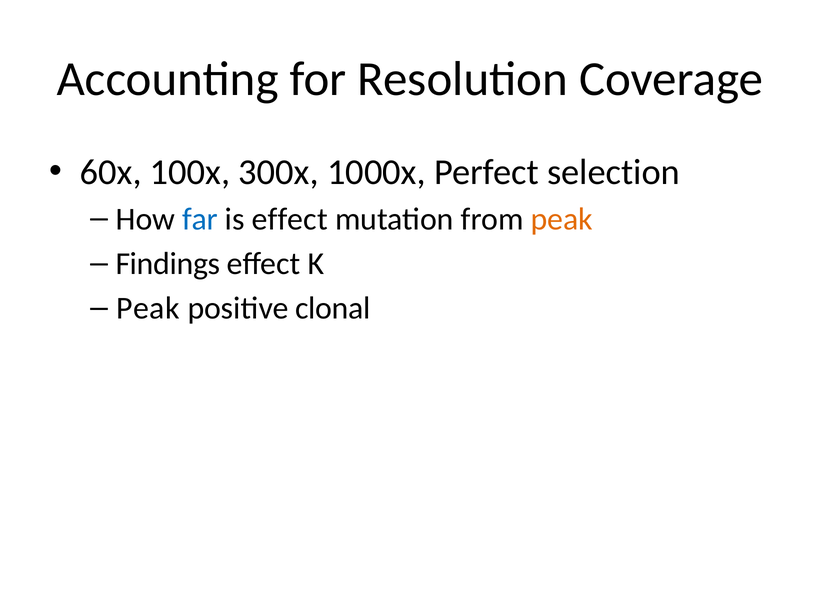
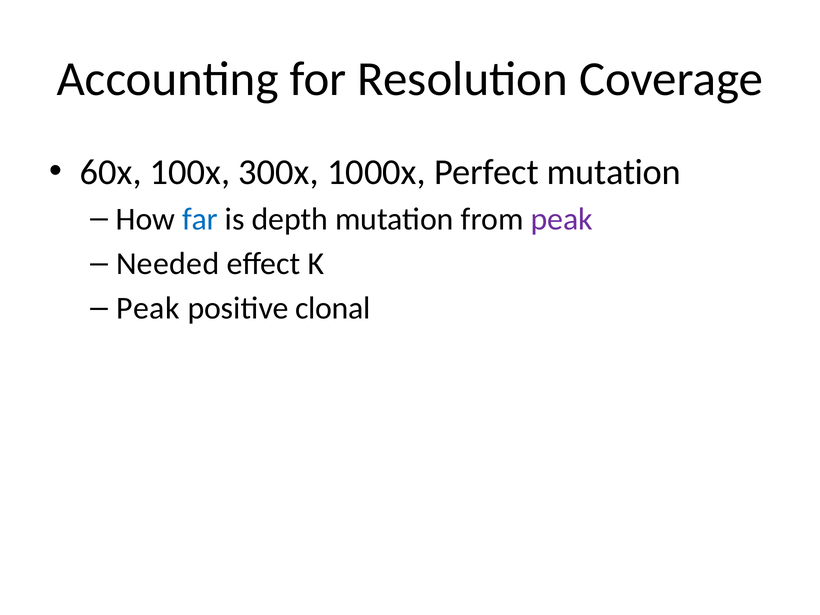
Perfect selection: selection -> mutation
is effect: effect -> depth
peak at (562, 219) colour: orange -> purple
Findings: Findings -> Needed
